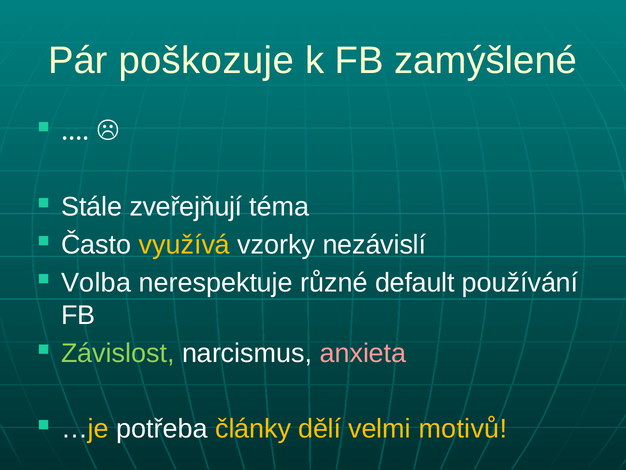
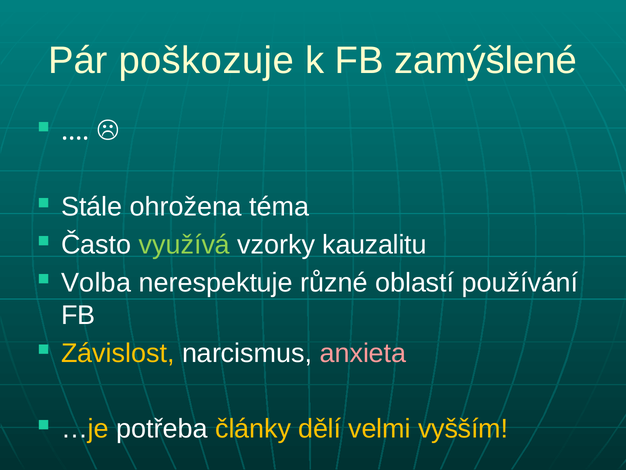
zveřejňují: zveřejňují -> ohrožena
využívá colour: yellow -> light green
nezávislí: nezávislí -> kauzalitu
default: default -> oblastí
Závislost colour: light green -> yellow
motivů: motivů -> vyšším
